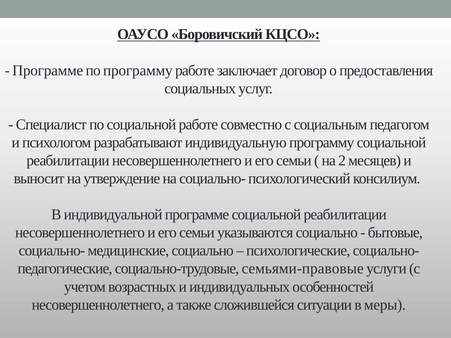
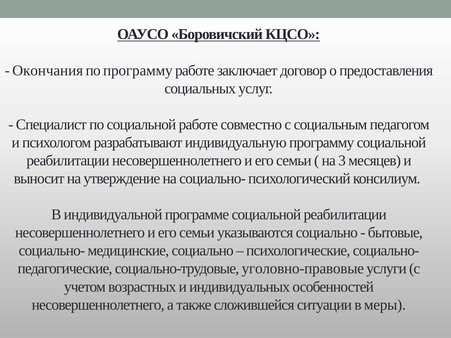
Программе at (48, 70): Программе -> Окончания
2: 2 -> 3
семьями-правовые: семьями-правовые -> уголовно-правовые
